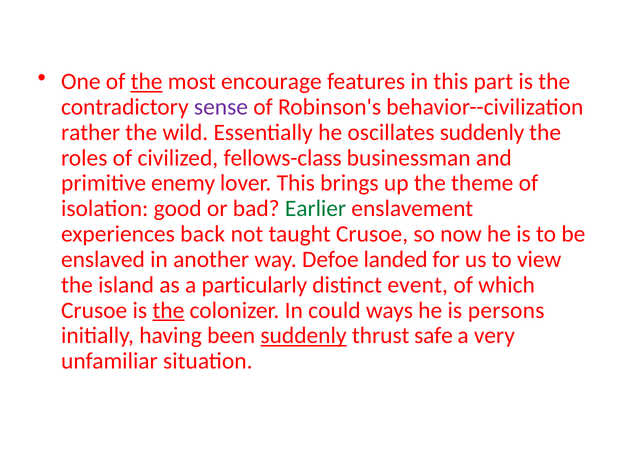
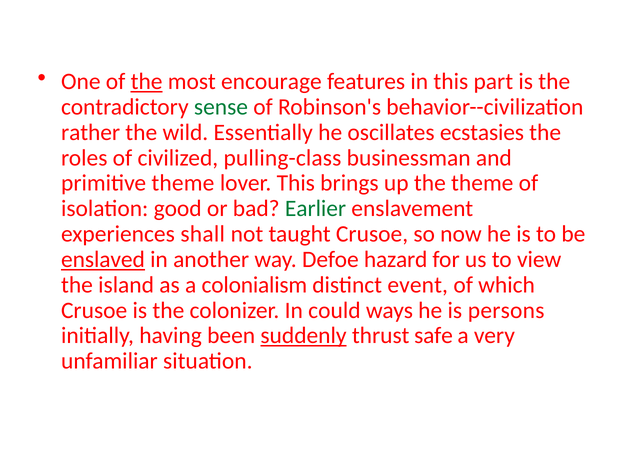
sense colour: purple -> green
oscillates suddenly: suddenly -> ecstasies
fellows-class: fellows-class -> pulling-class
primitive enemy: enemy -> theme
back: back -> shall
enslaved underline: none -> present
landed: landed -> hazard
particularly: particularly -> colonialism
the at (168, 310) underline: present -> none
